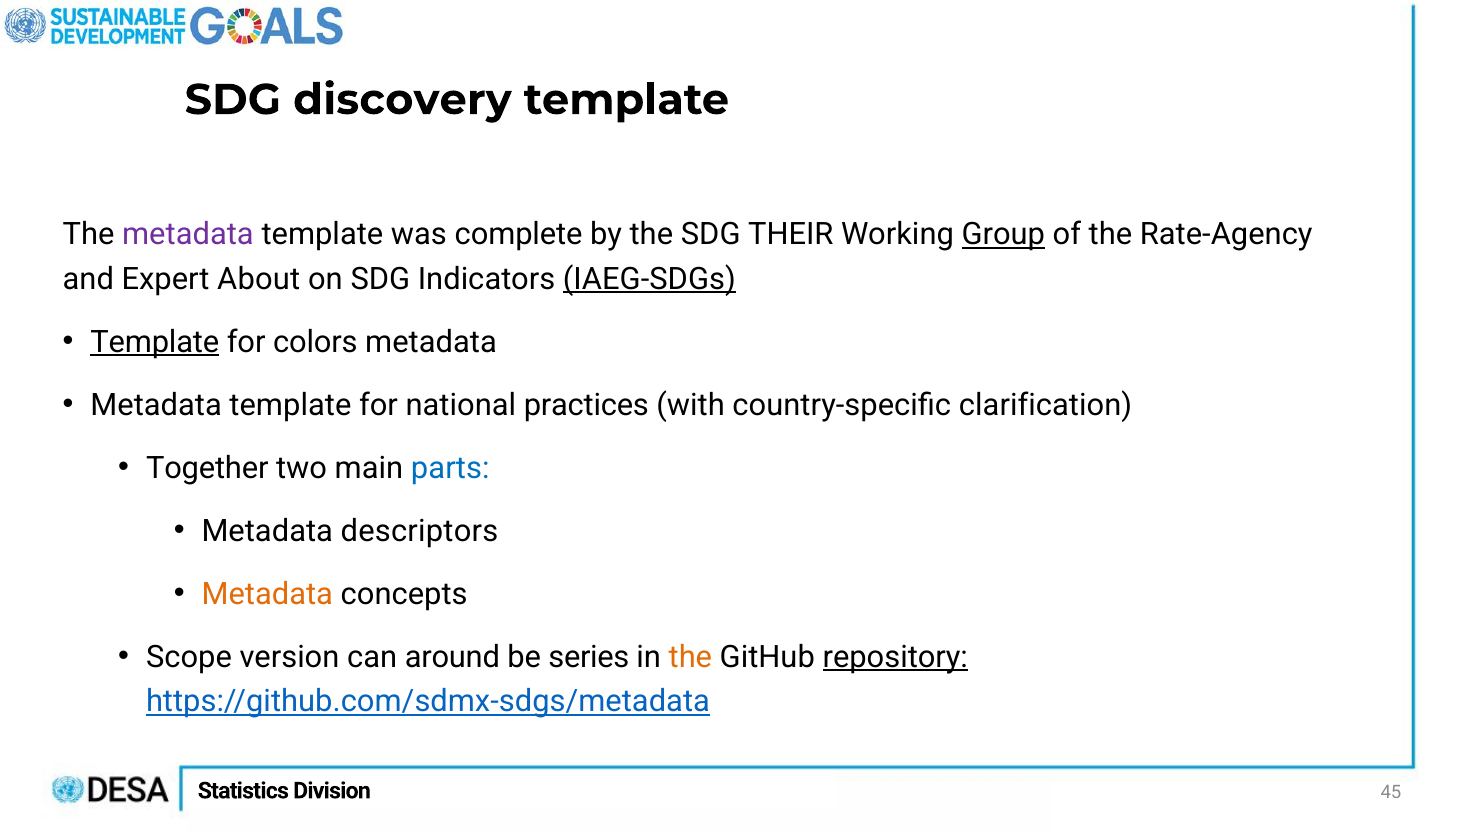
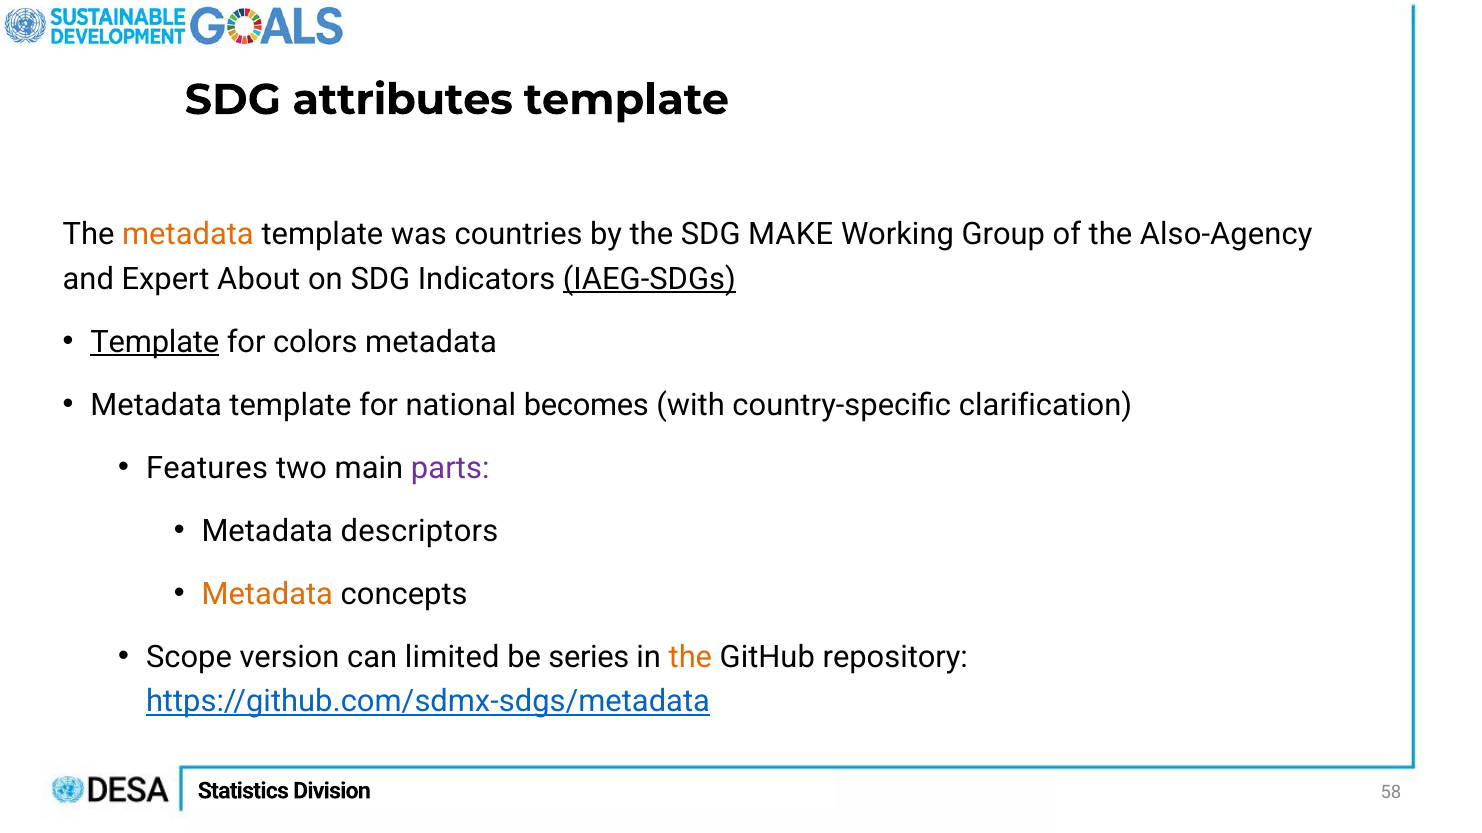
discovery: discovery -> attributes
metadata at (188, 235) colour: purple -> orange
complete: complete -> countries
THEIR: THEIR -> MAKE
Group underline: present -> none
Rate-Agency: Rate-Agency -> Also-Agency
practices: practices -> becomes
Together: Together -> Features
parts colour: blue -> purple
around: around -> limited
repository underline: present -> none
45: 45 -> 58
